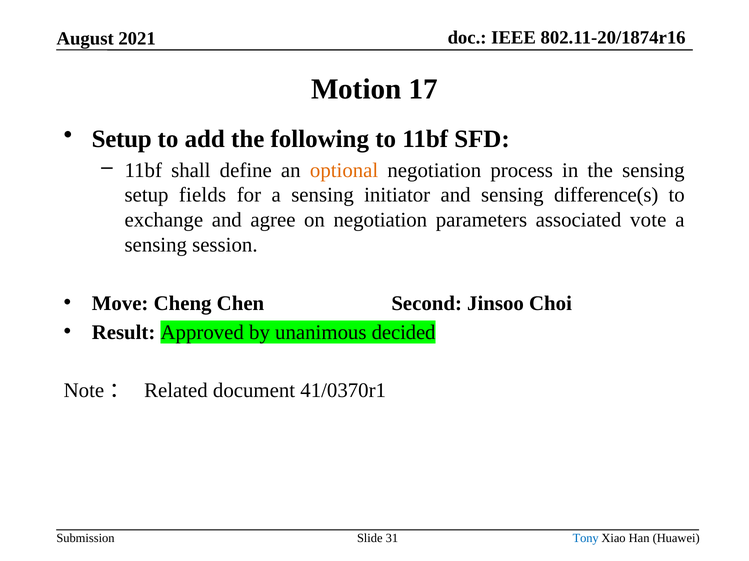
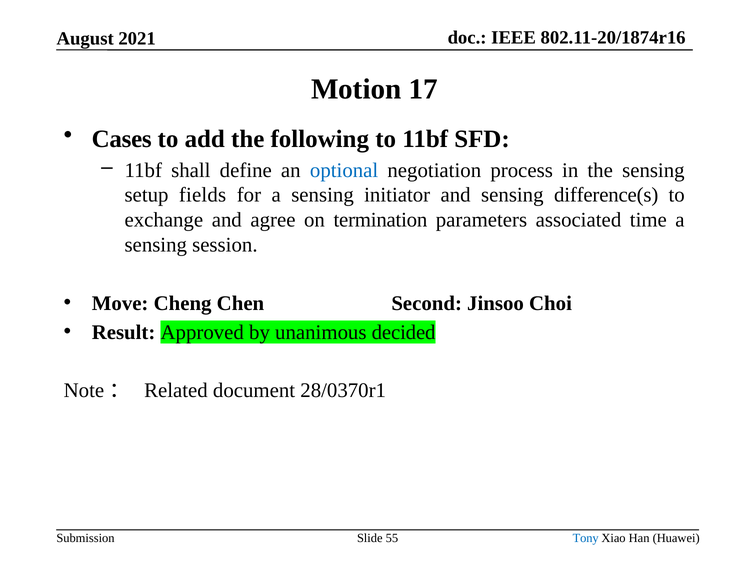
Setup at (122, 139): Setup -> Cases
optional colour: orange -> blue
on negotiation: negotiation -> termination
vote: vote -> time
41/0370r1: 41/0370r1 -> 28/0370r1
31: 31 -> 55
